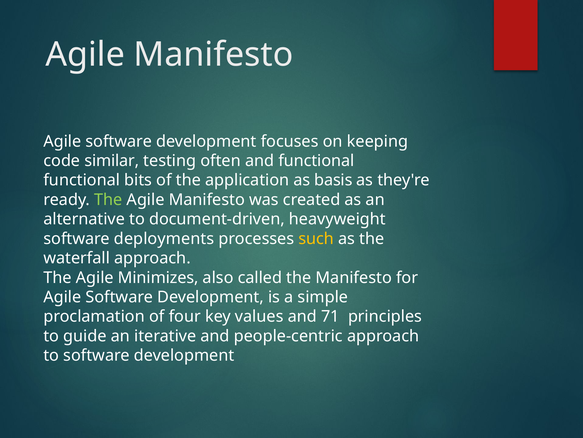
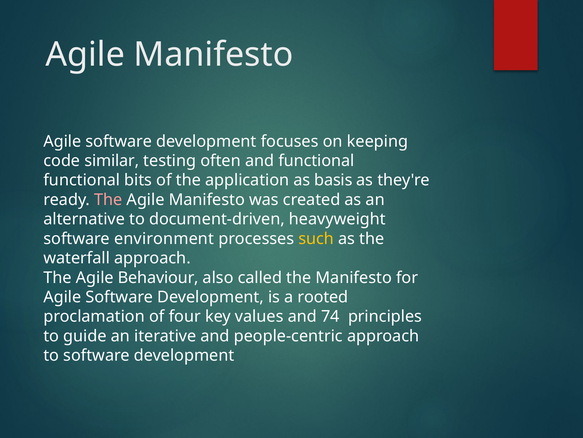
The at (108, 199) colour: light green -> pink
deployments: deployments -> environment
Minimizes: Minimizes -> Behaviour
simple: simple -> rooted
71: 71 -> 74
